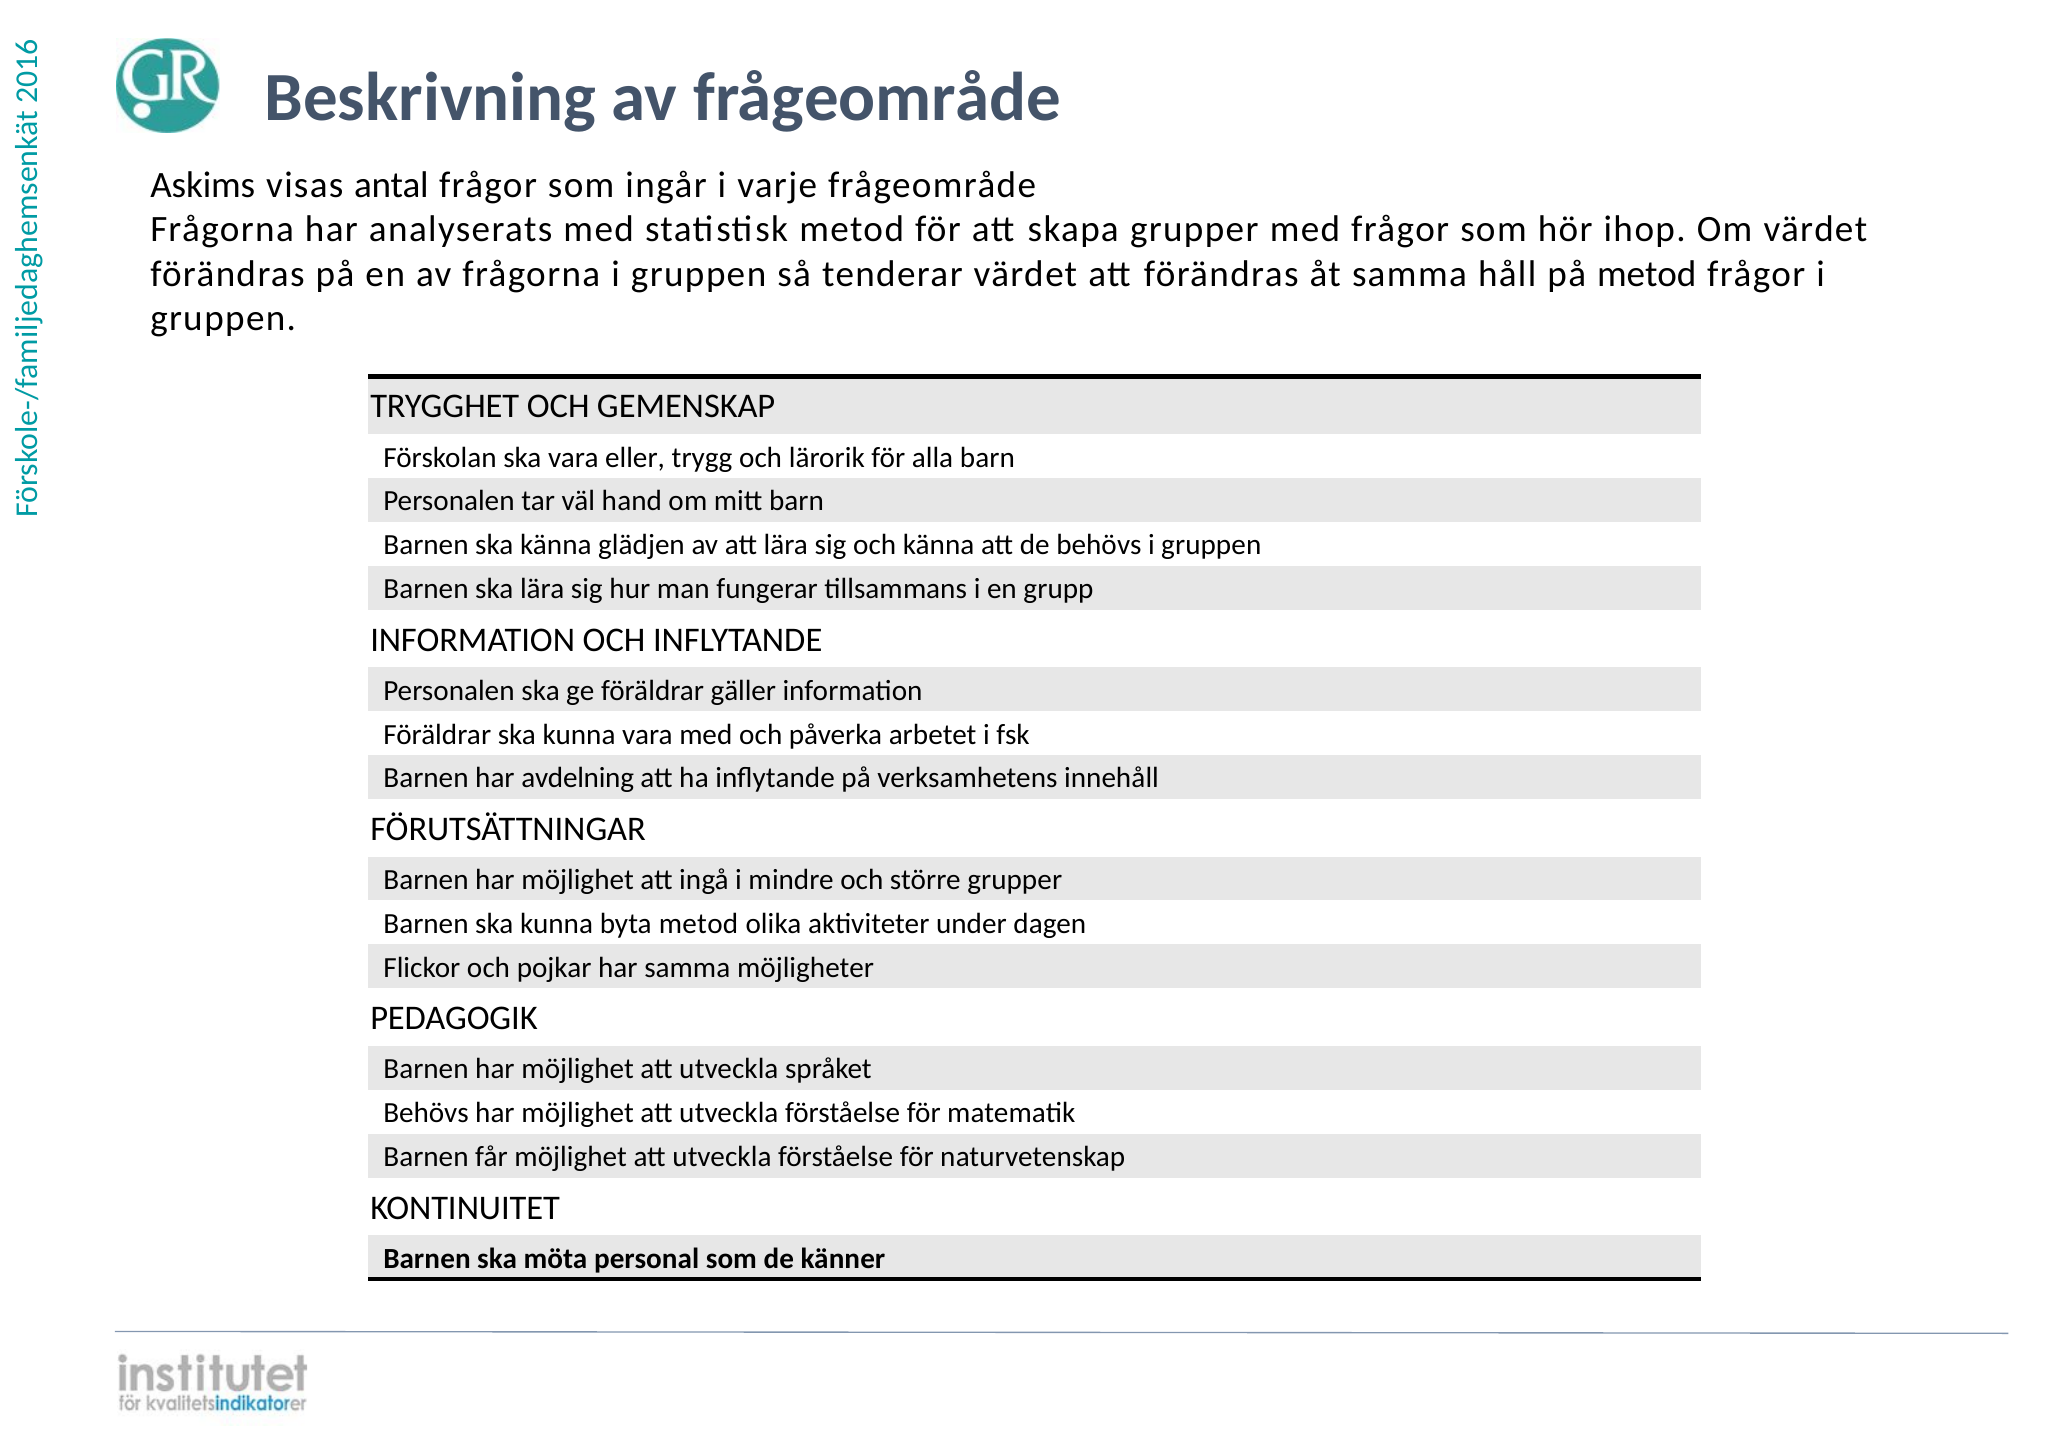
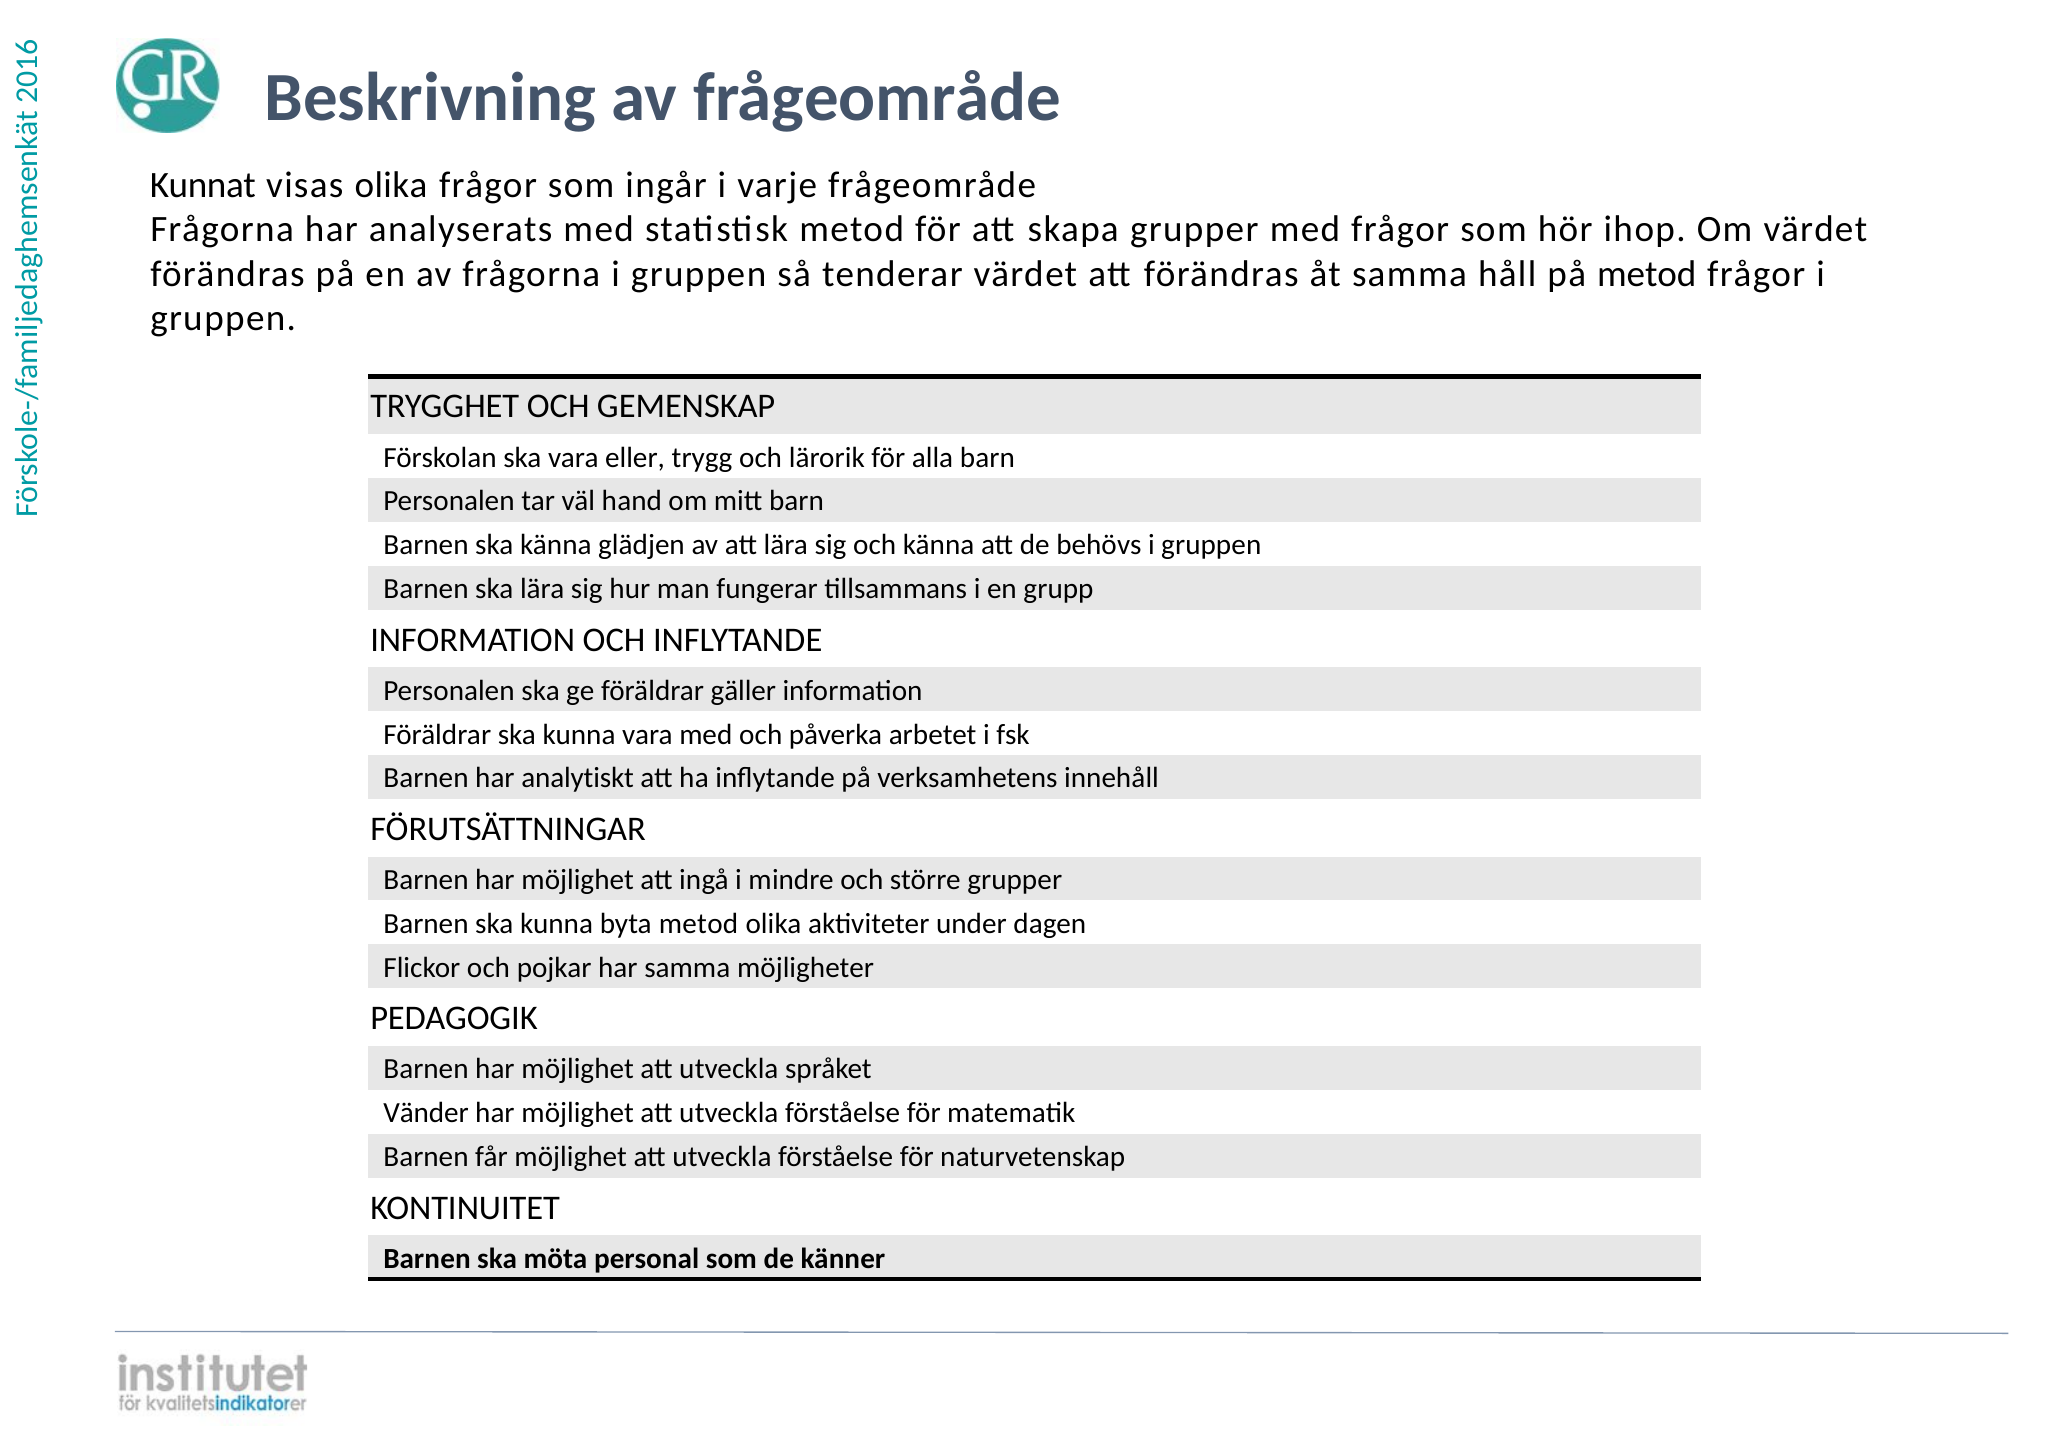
Askims: Askims -> Kunnat
visas antal: antal -> olika
avdelning: avdelning -> analytiskt
Behövs at (426, 1113): Behövs -> Vänder
